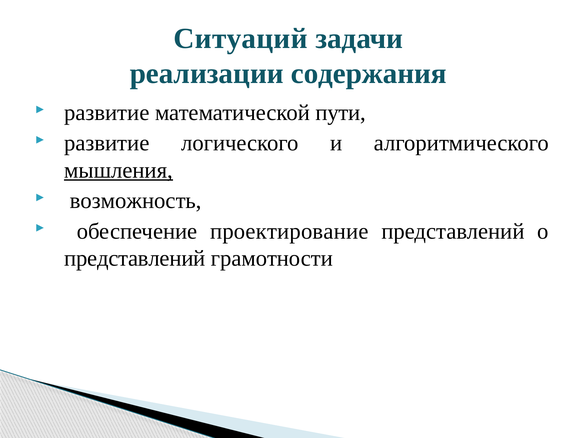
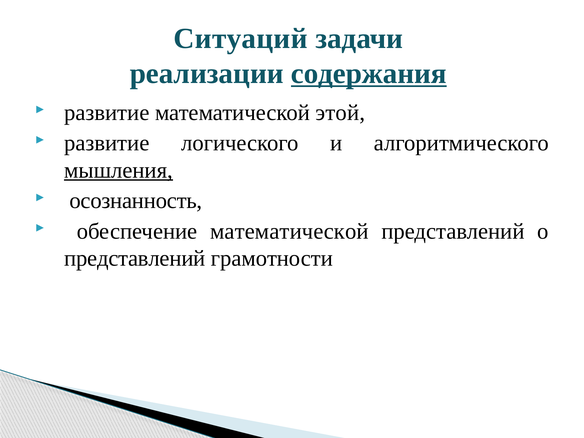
содержания underline: none -> present
пути: пути -> этой
возможность: возможность -> осознанность
обеспечение проектирование: проектирование -> математической
